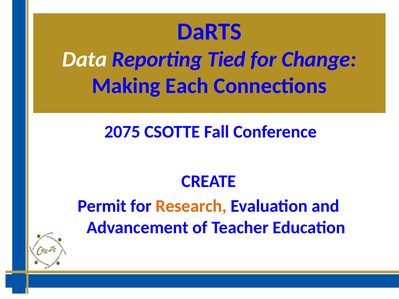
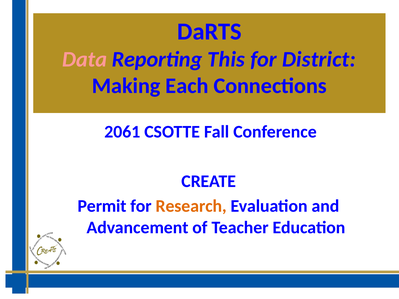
Data colour: white -> pink
Tied: Tied -> This
Change: Change -> District
2075: 2075 -> 2061
